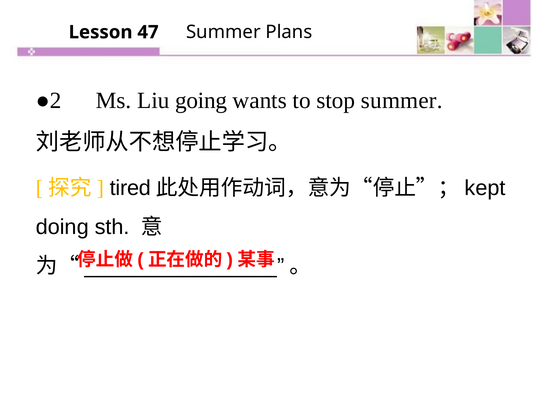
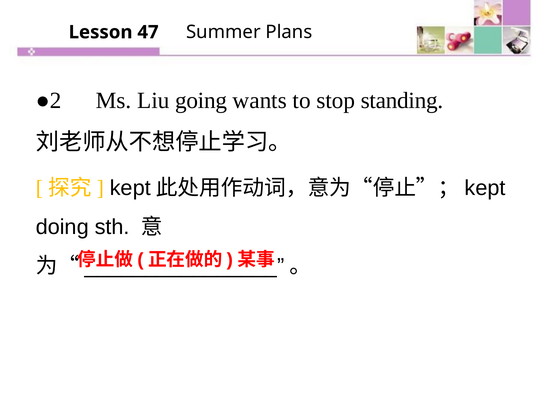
stop summer: summer -> standing
tired at (130, 188): tired -> kept
